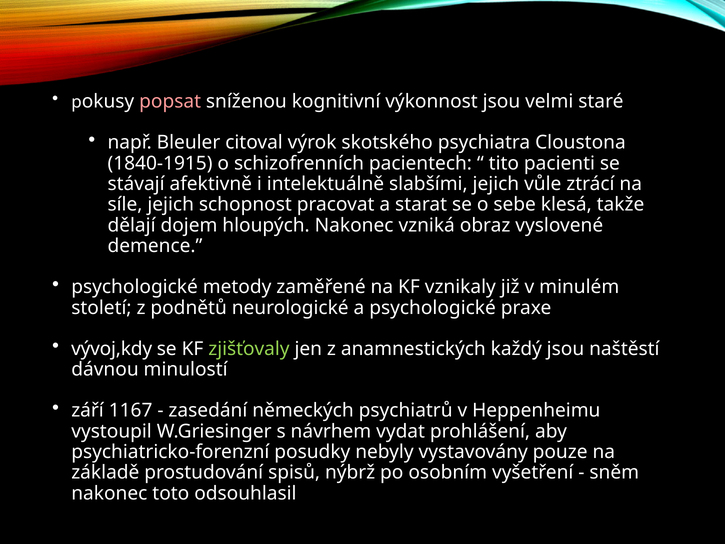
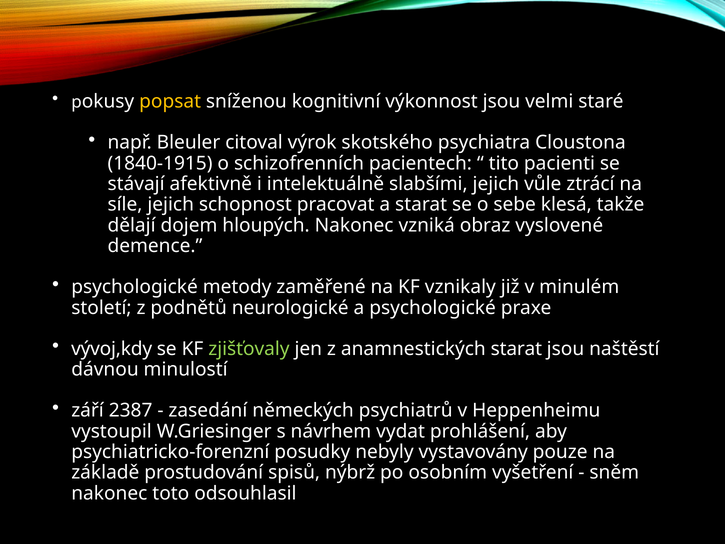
popsat colour: pink -> yellow
anamnestických každý: každý -> starat
1167: 1167 -> 2387
